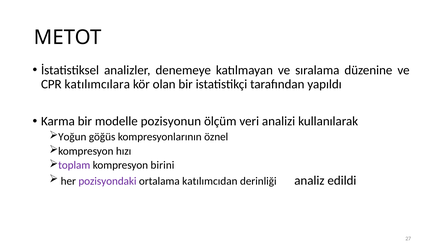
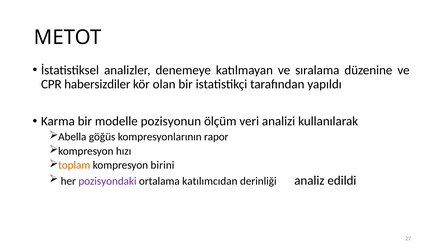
katılımcılara: katılımcılara -> habersizdiler
Yoğun: Yoğun -> Abella
öznel: öznel -> rapor
toplam colour: purple -> orange
